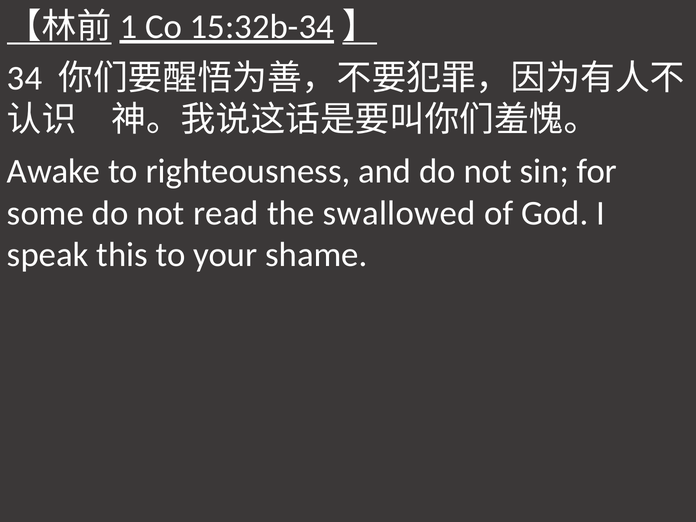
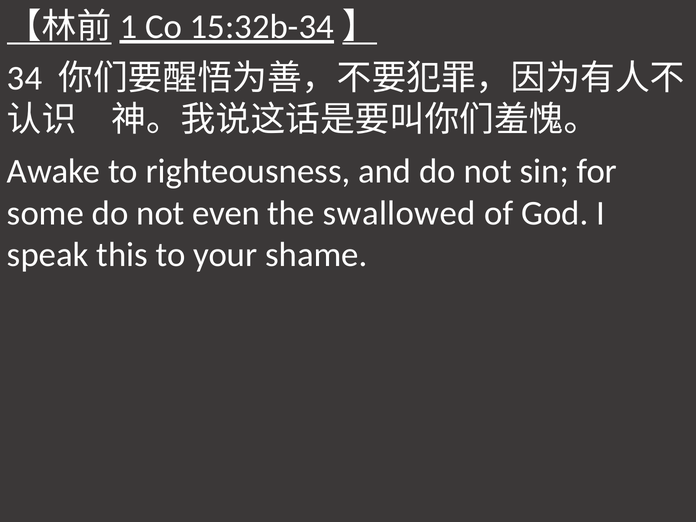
read: read -> even
